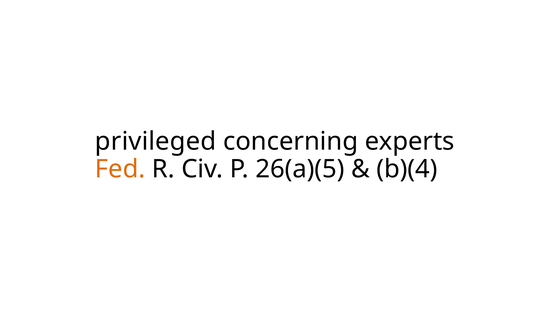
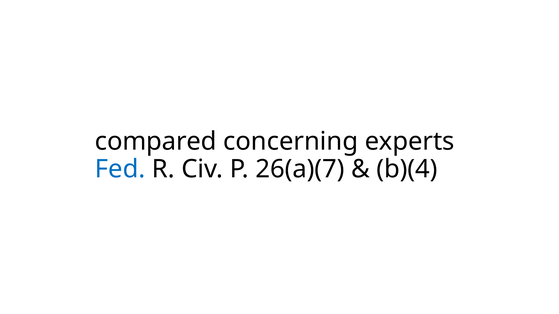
privileged: privileged -> compared
Fed colour: orange -> blue
26(a)(5: 26(a)(5 -> 26(a)(7
